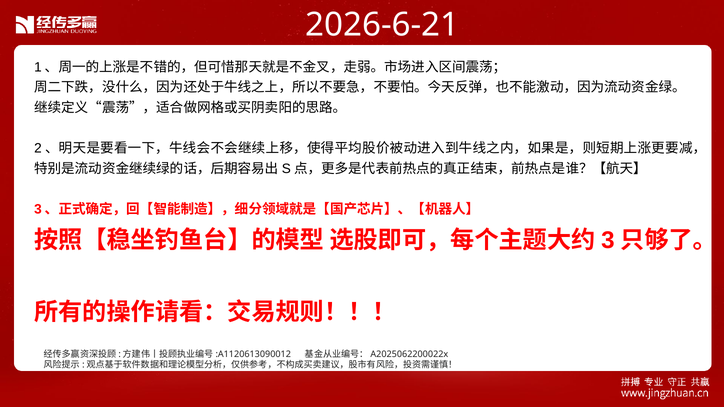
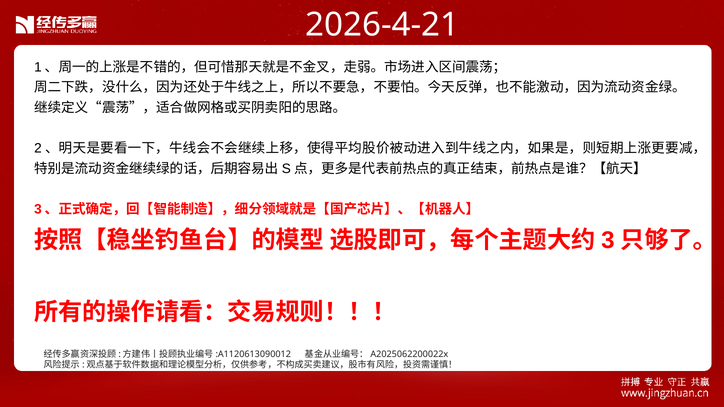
2026-6-21: 2026-6-21 -> 2026-4-21
